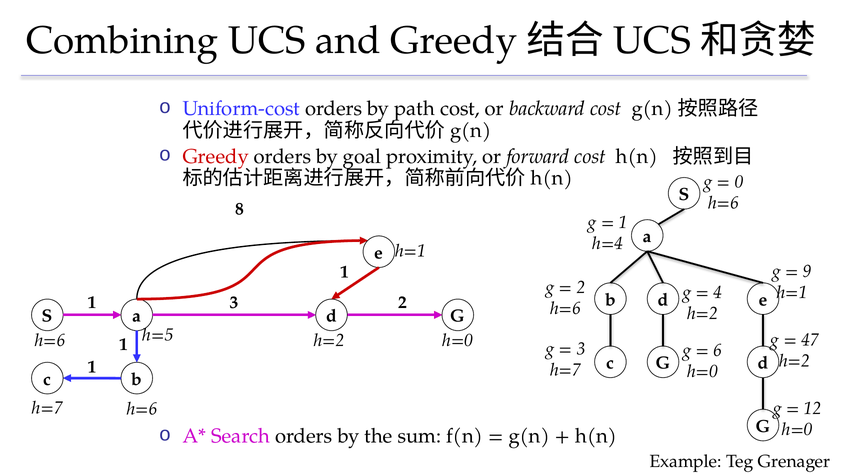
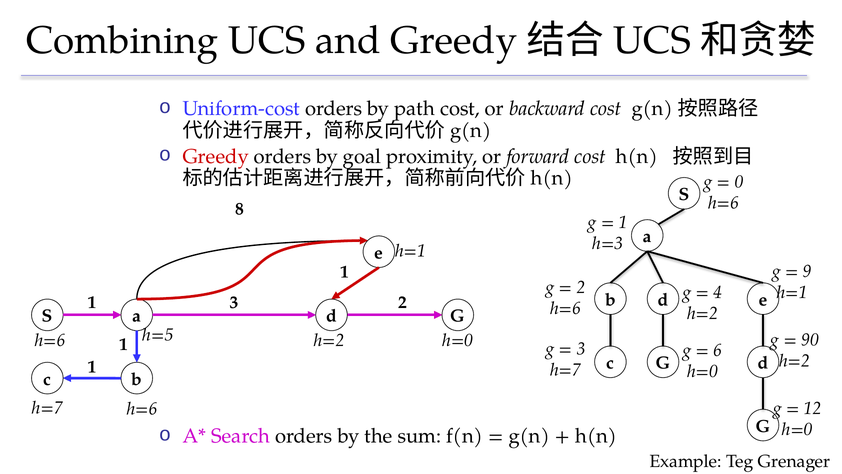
h=4: h=4 -> h=3
47: 47 -> 90
